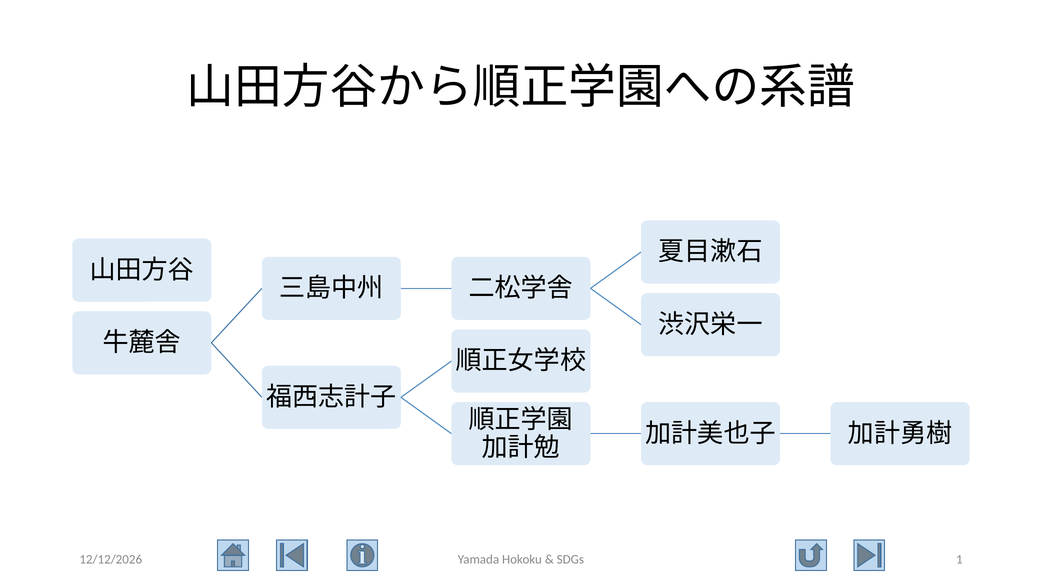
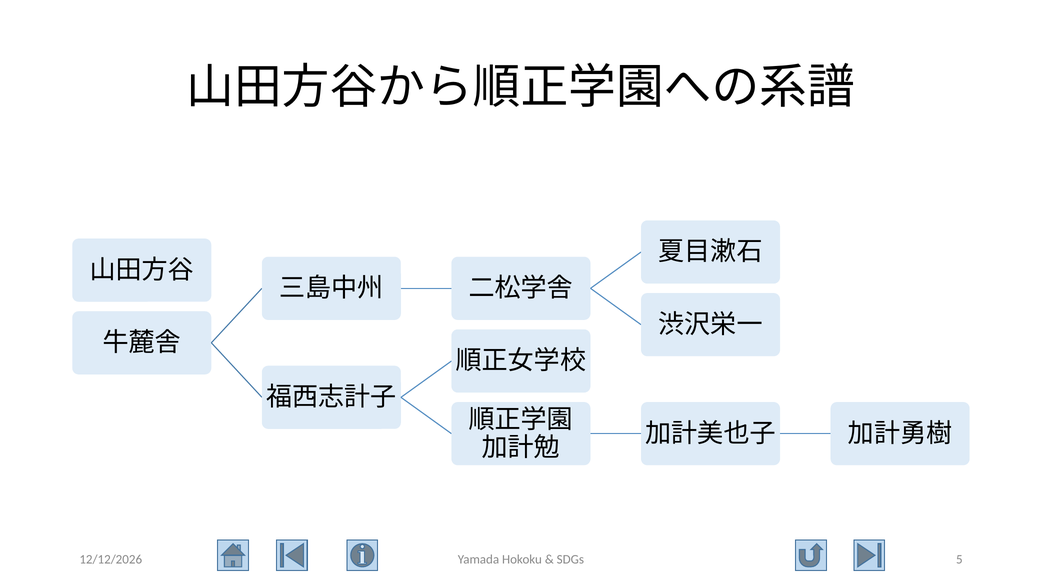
1: 1 -> 5
